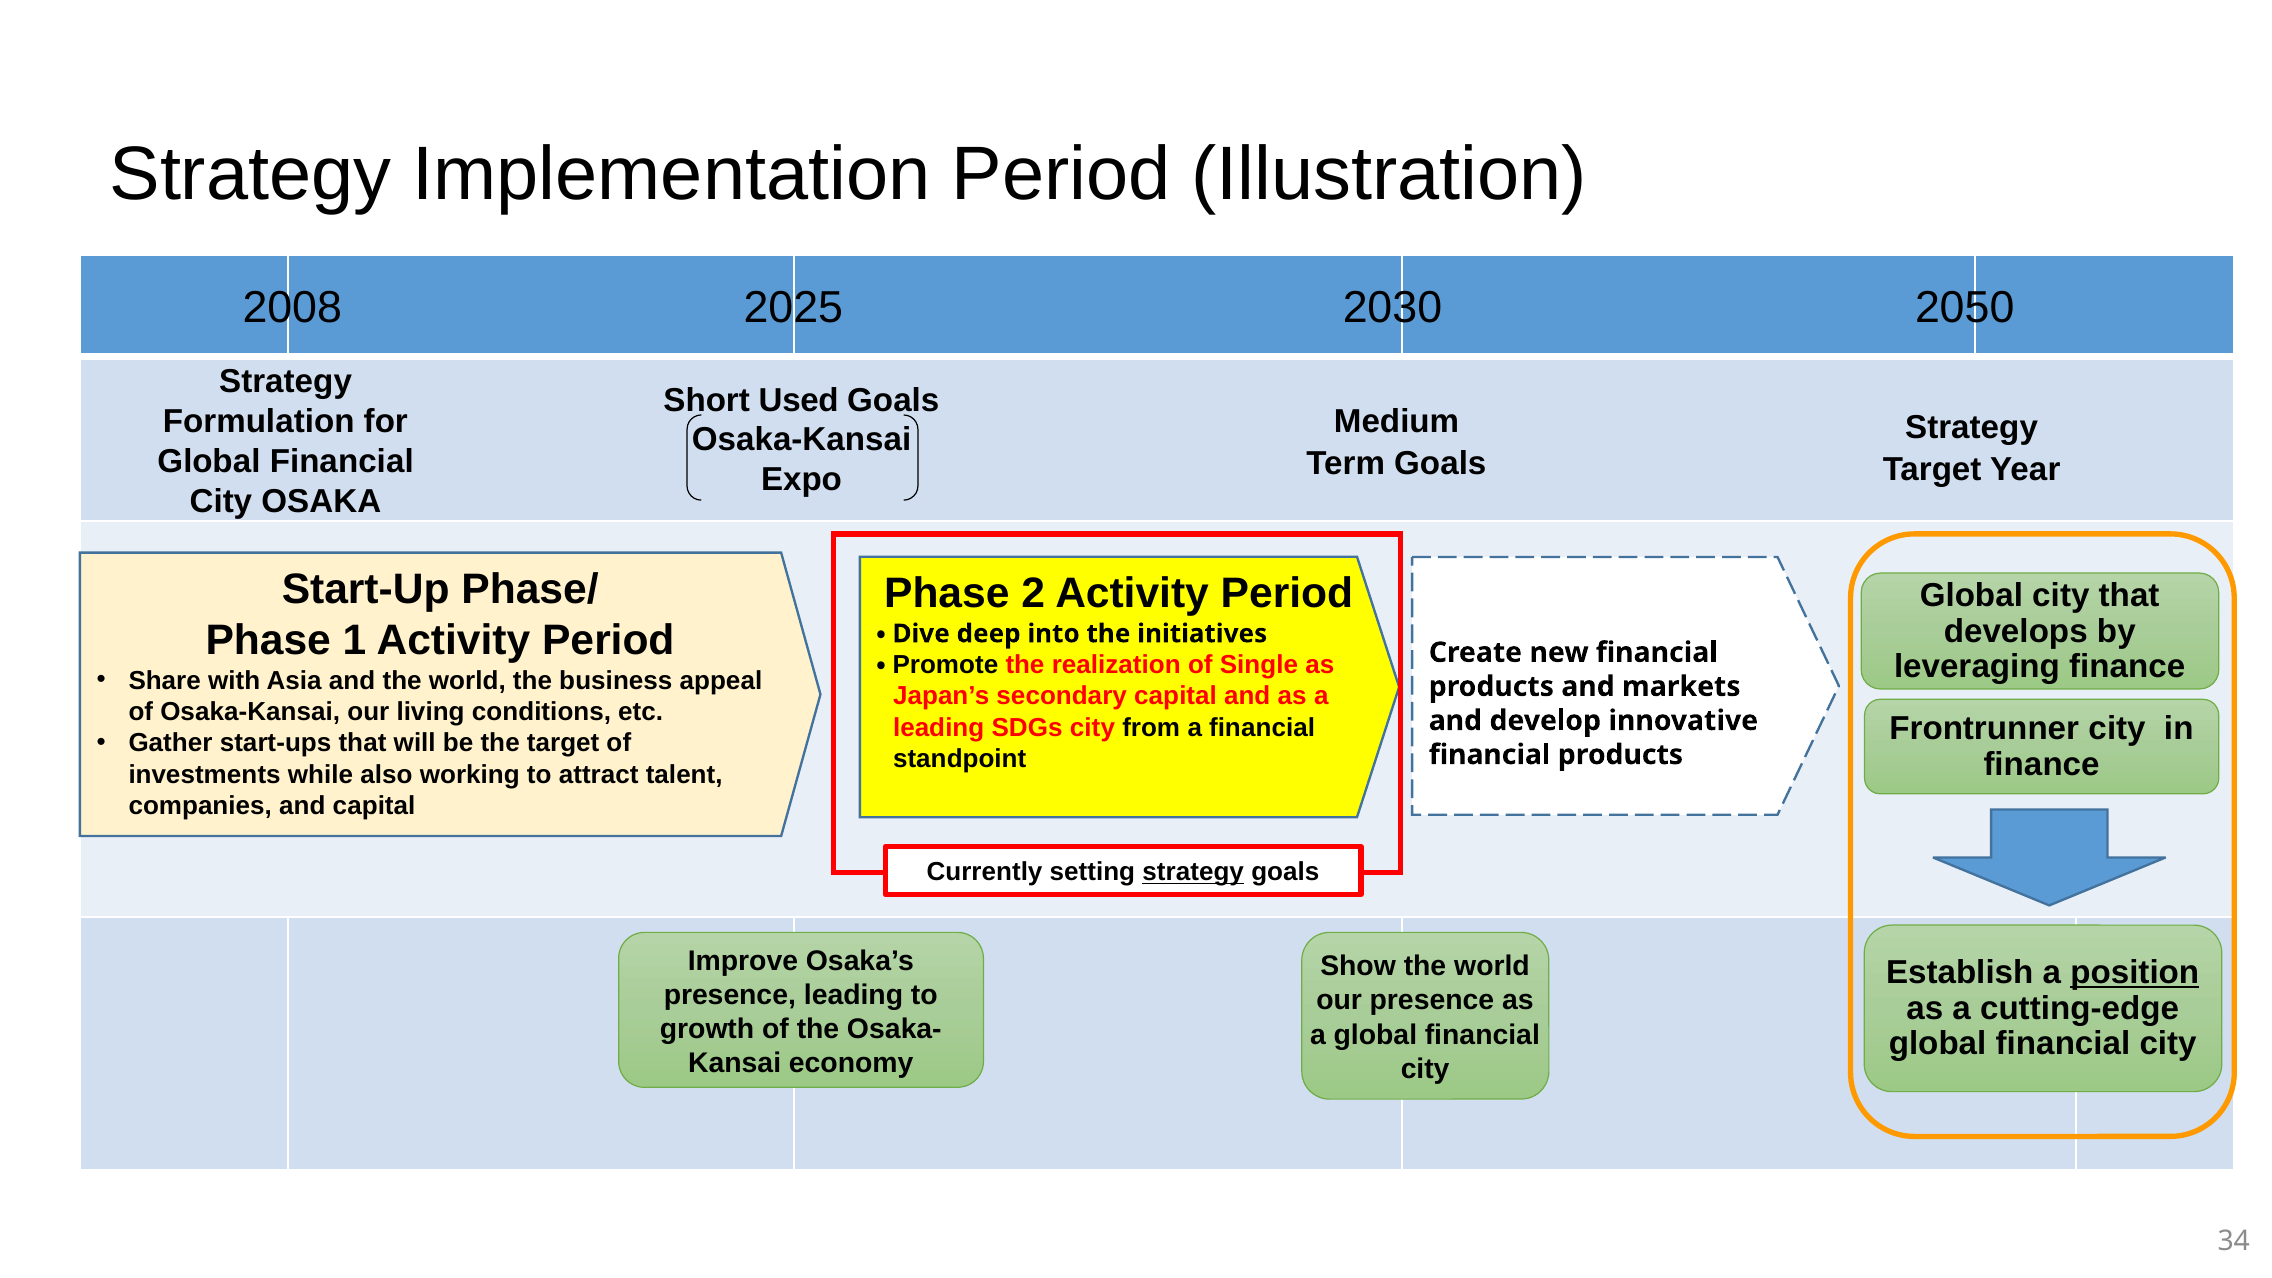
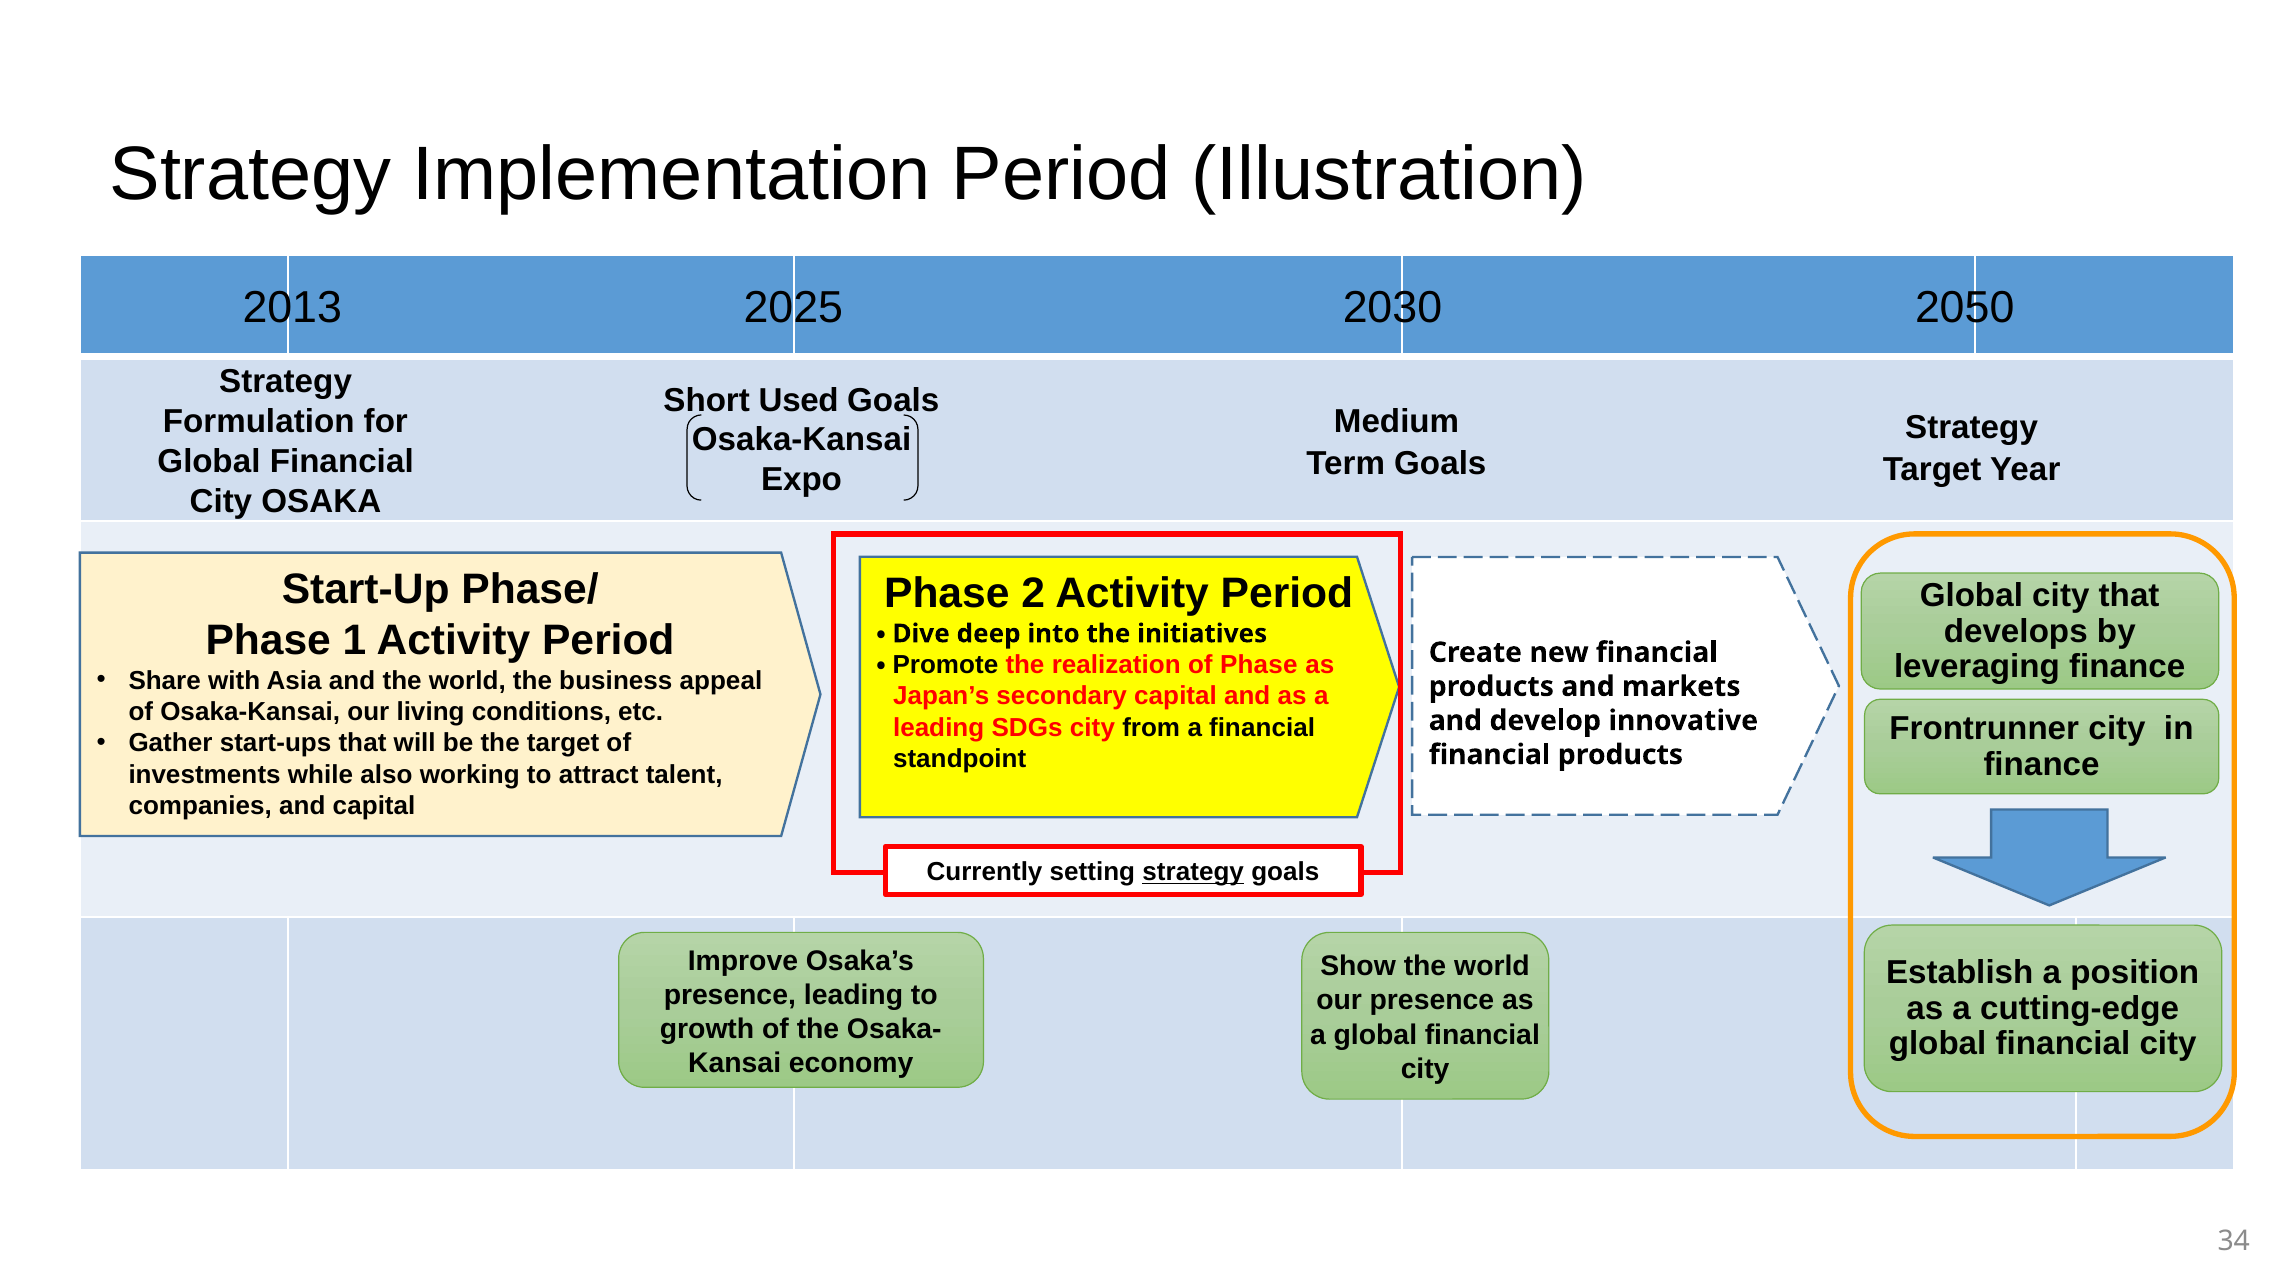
2008: 2008 -> 2013
of Single: Single -> Phase
position underline: present -> none
